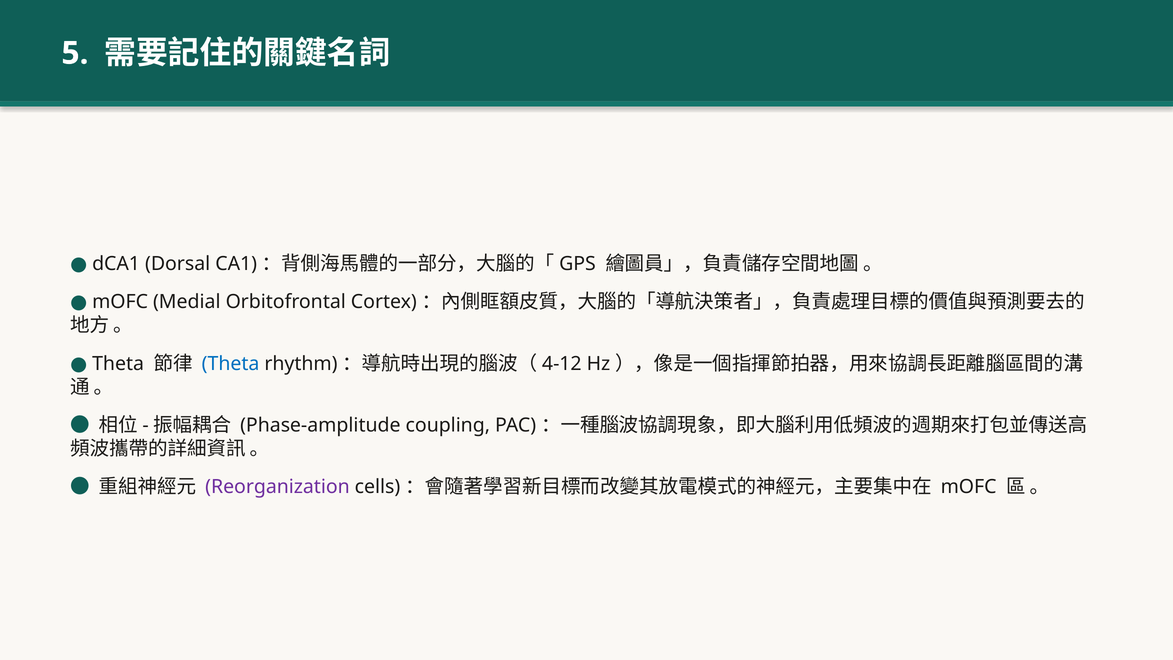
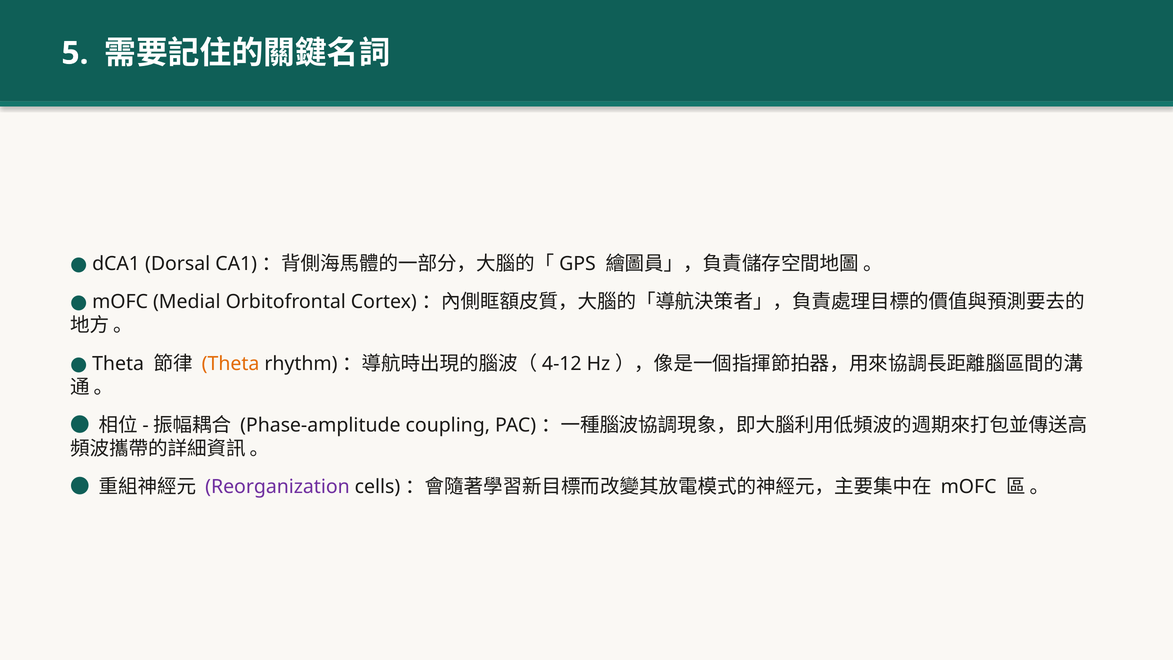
Theta at (231, 364) colour: blue -> orange
